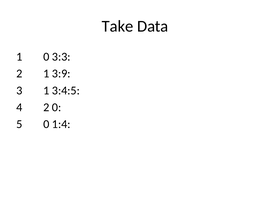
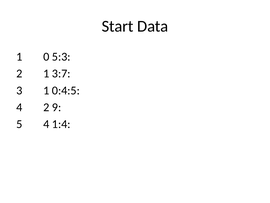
Take: Take -> Start
3:3: 3:3 -> 5:3
3:9: 3:9 -> 3:7
3:4:5: 3:4:5 -> 0:4:5
2 0: 0 -> 9
5 0: 0 -> 4
